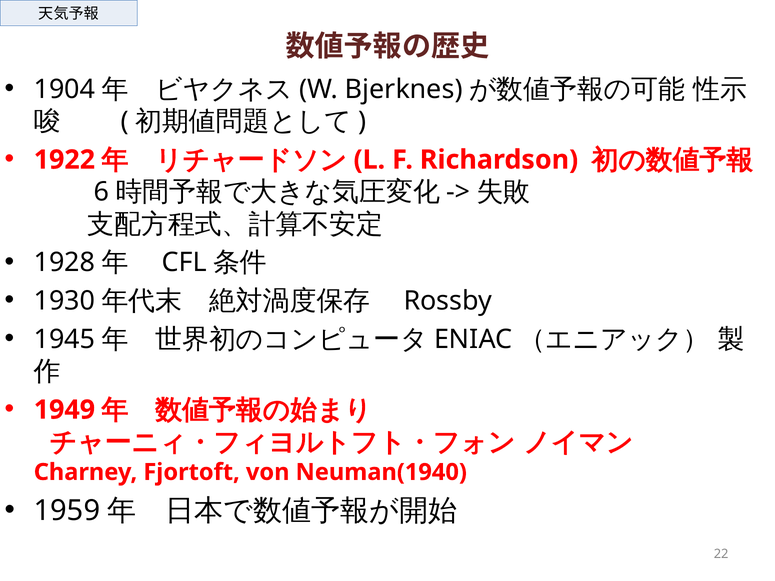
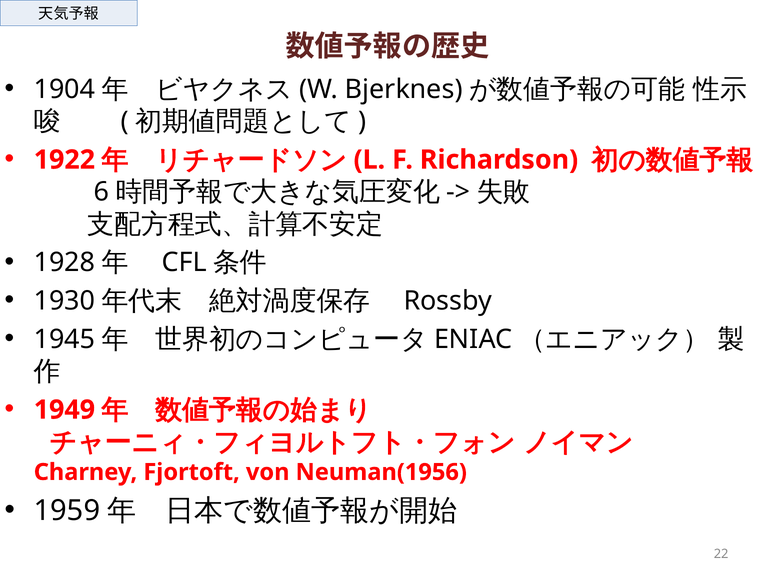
Neuman(1940: Neuman(1940 -> Neuman(1956
